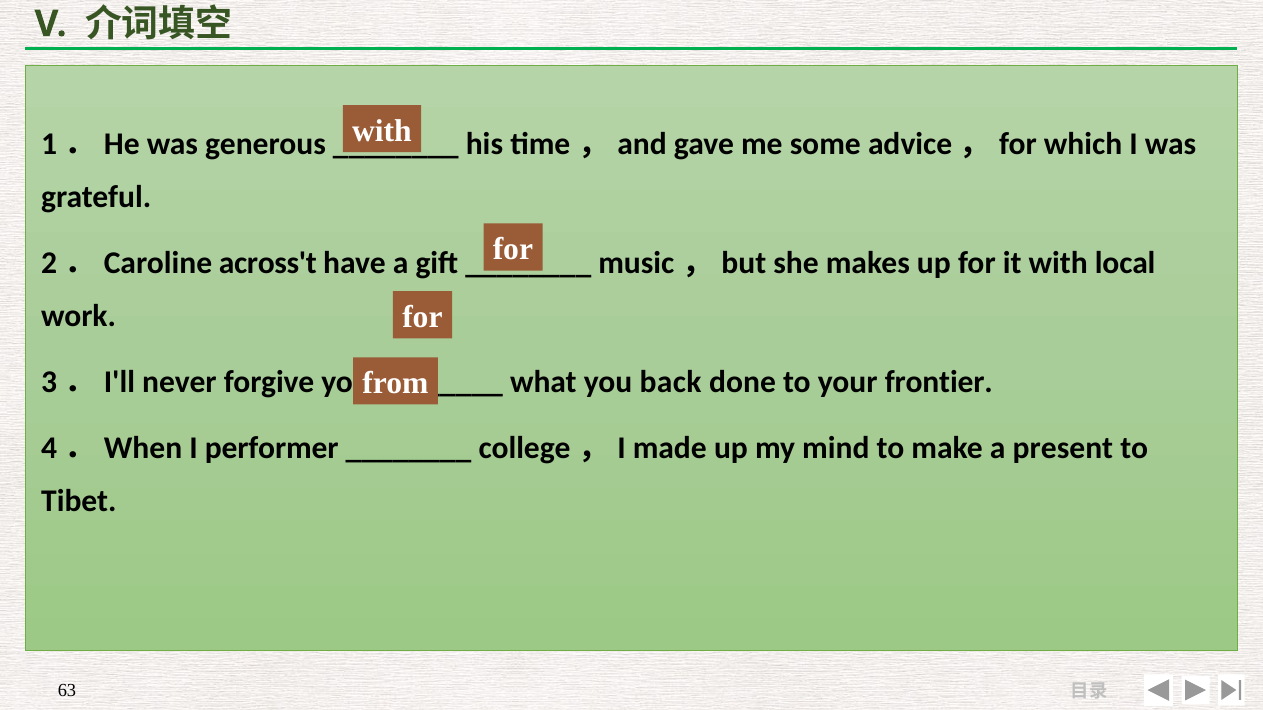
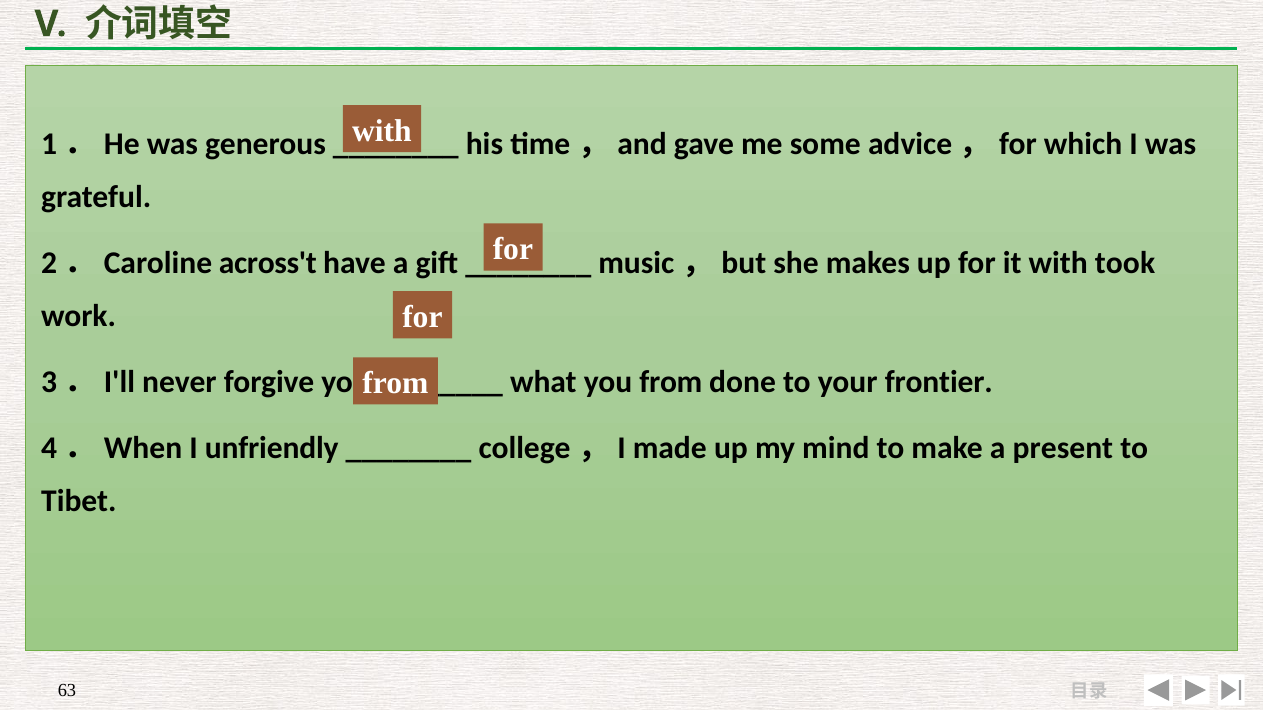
local: local -> took
you back: back -> from
performer: performer -> unfriendly
